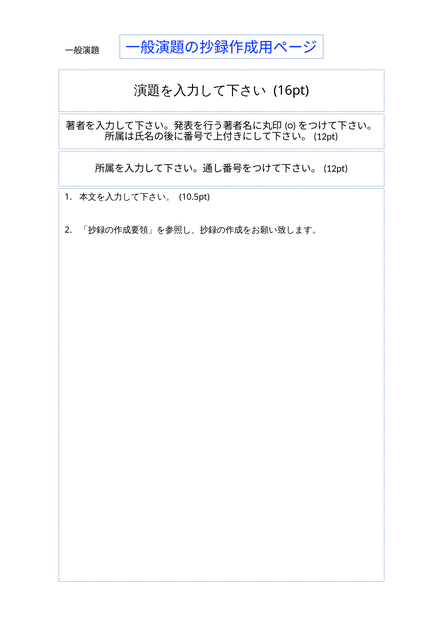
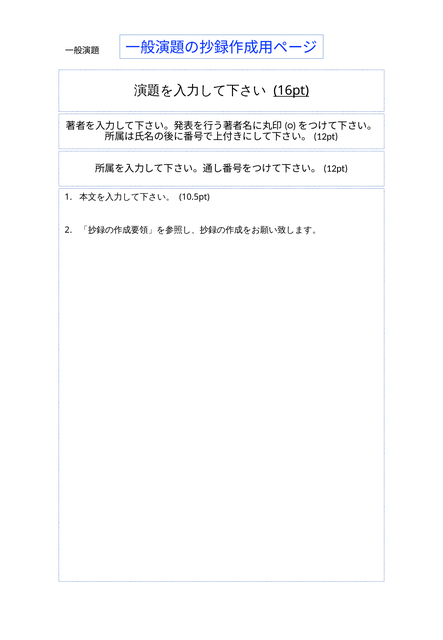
16pt underline: none -> present
